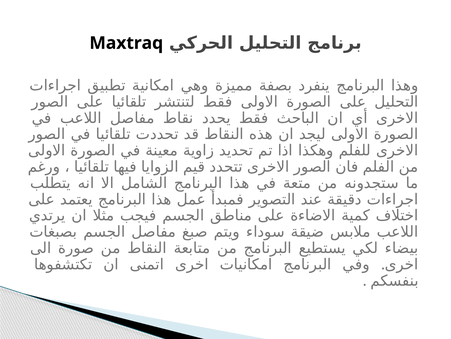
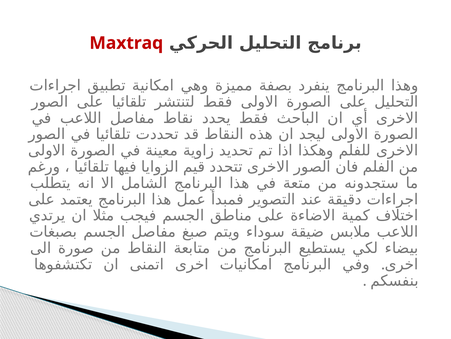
Maxtraq colour: black -> red
